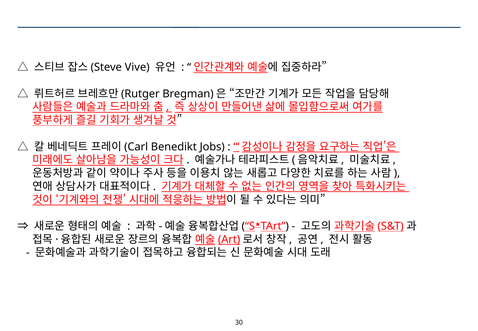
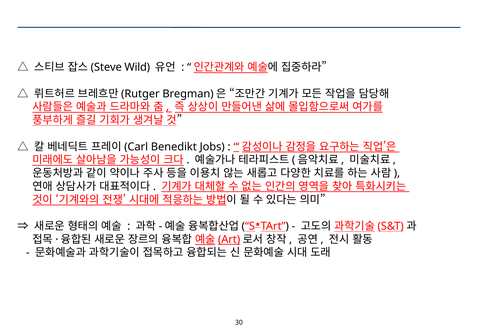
Vive: Vive -> Wild
